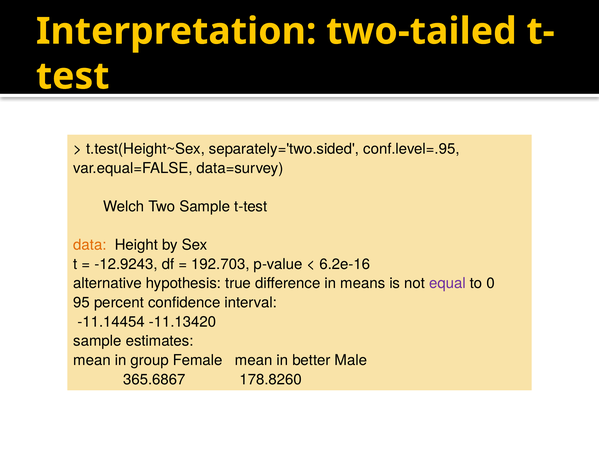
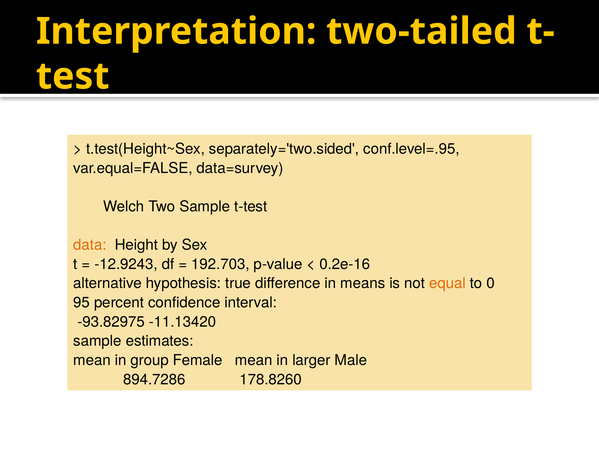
6.2e-16: 6.2e-16 -> 0.2e-16
equal colour: purple -> orange
-11.14454: -11.14454 -> -93.82975
better: better -> larger
365.6867: 365.6867 -> 894.7286
